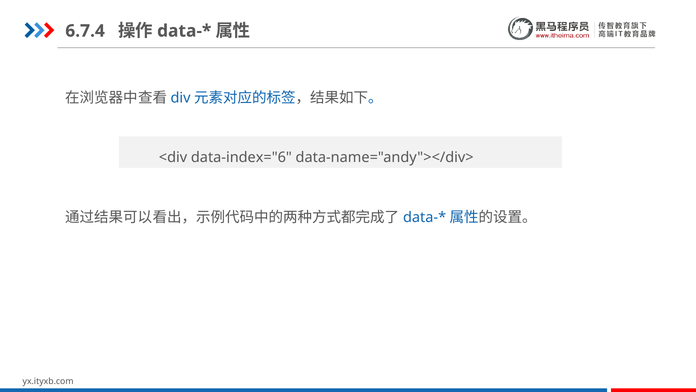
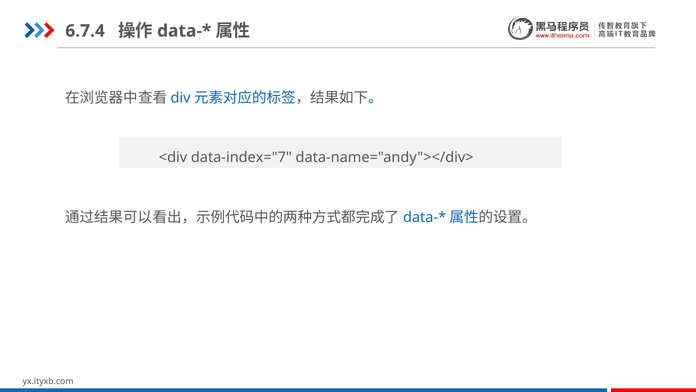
data-index="6: data-index="6 -> data-index="7
